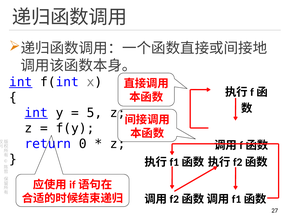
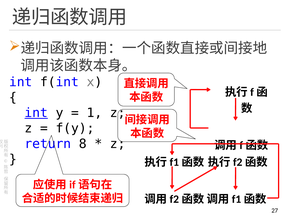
int at (21, 82) underline: present -> none
5: 5 -> 1
0: 0 -> 8
